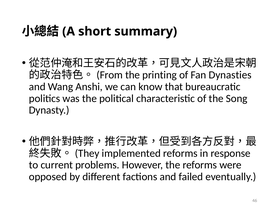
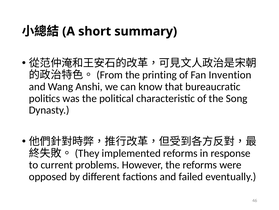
Dynasties: Dynasties -> Invention
